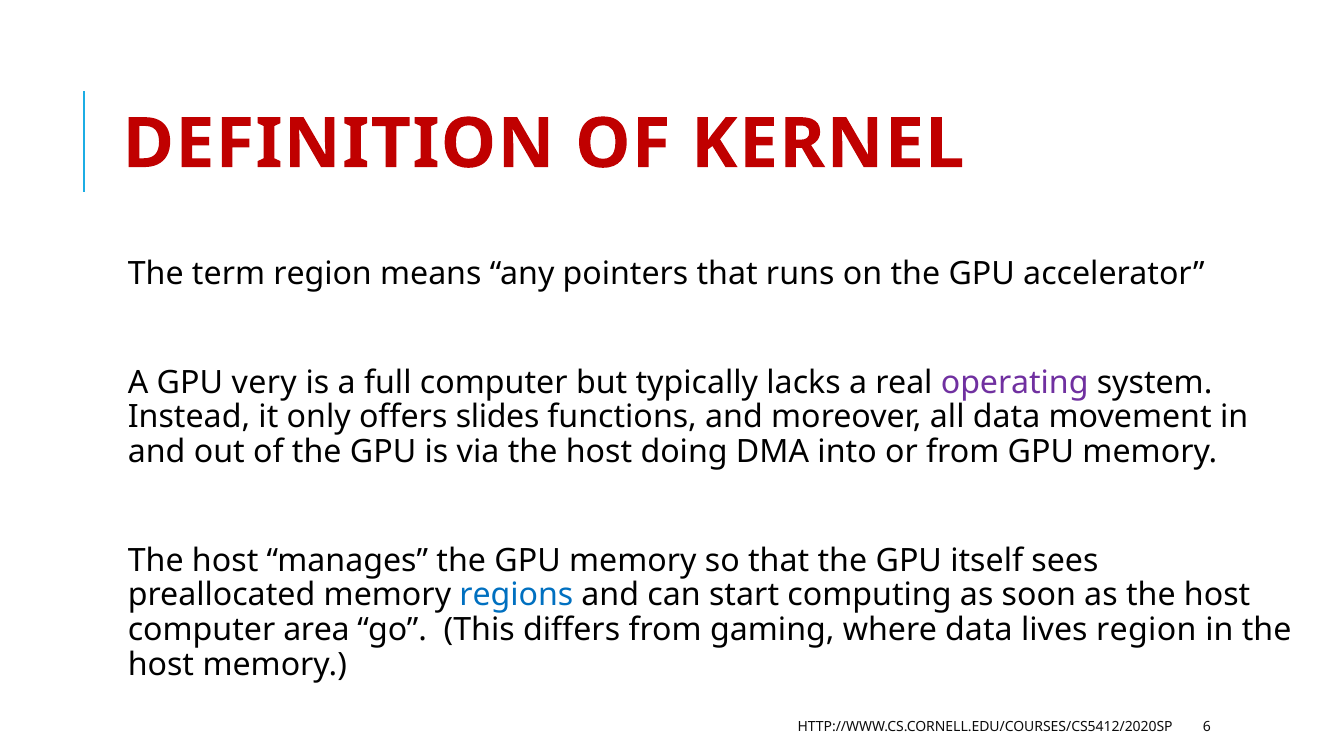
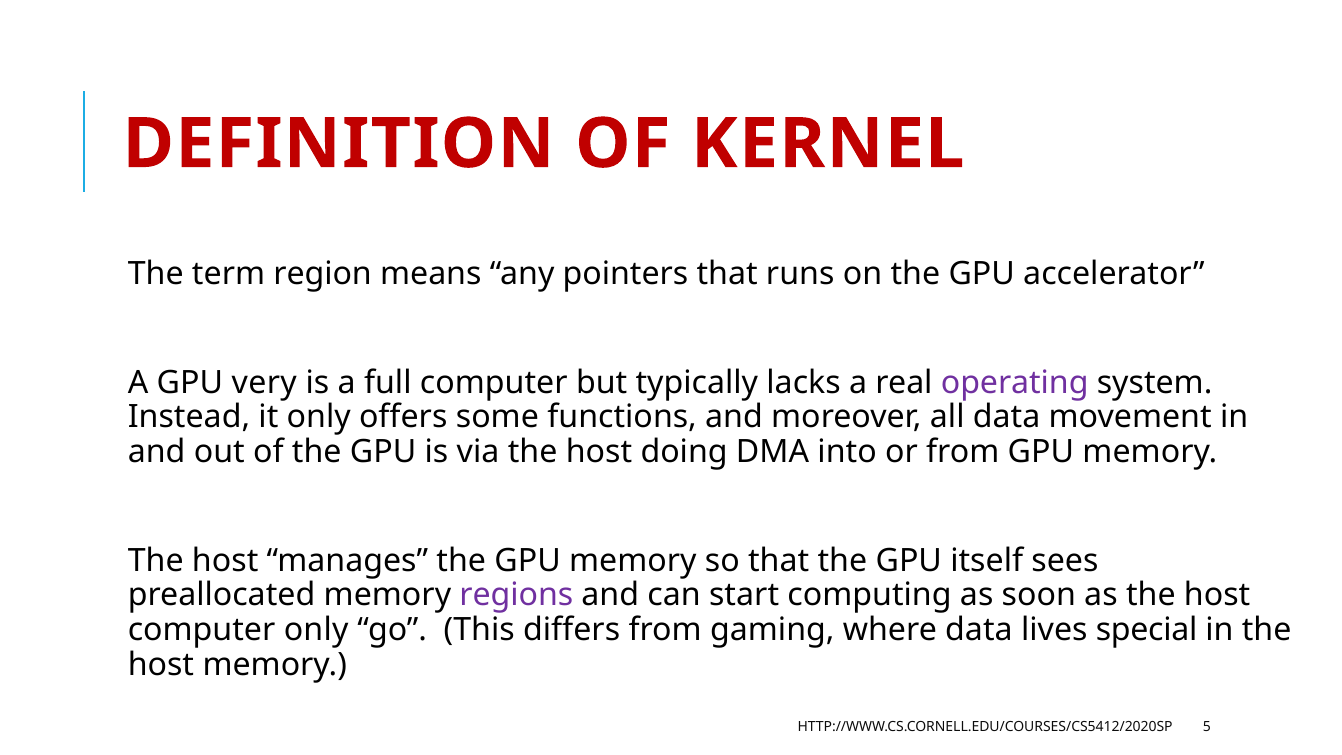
slides: slides -> some
regions colour: blue -> purple
computer area: area -> only
lives region: region -> special
6: 6 -> 5
